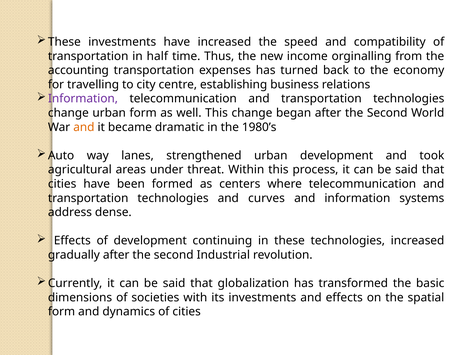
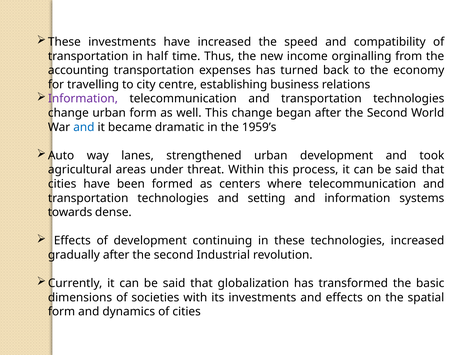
and at (84, 127) colour: orange -> blue
1980’s: 1980’s -> 1959’s
curves: curves -> setting
address: address -> towards
